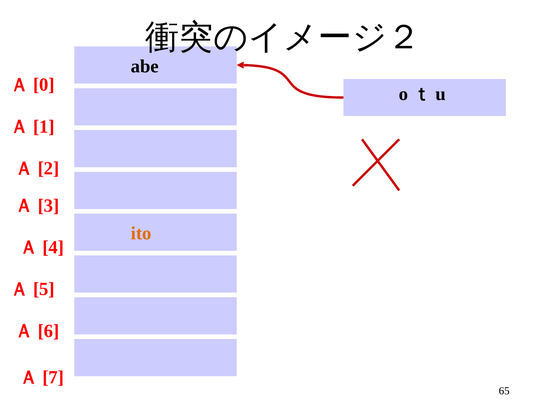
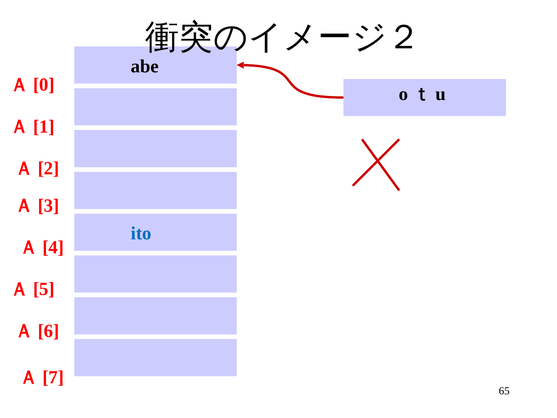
ito colour: orange -> blue
